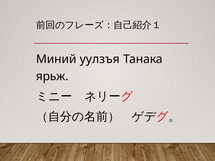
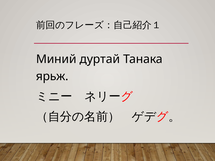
уулзъя: уулзъя -> дуртай
